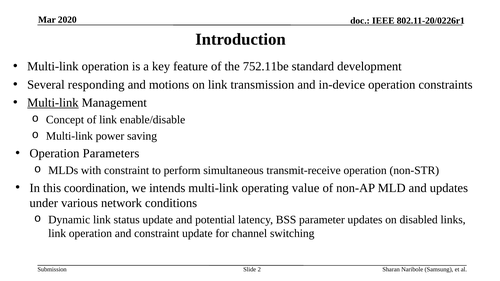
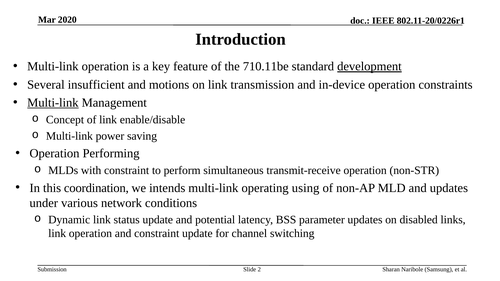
752.11be: 752.11be -> 710.11be
development underline: none -> present
responding: responding -> insufficient
Parameters: Parameters -> Performing
value: value -> using
